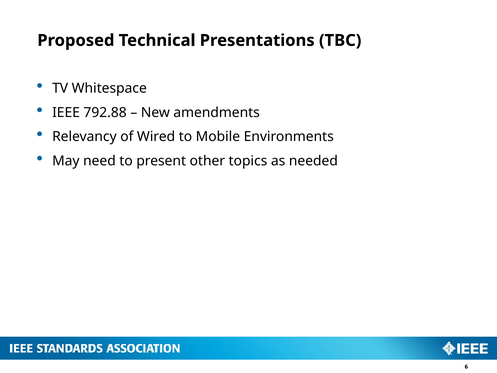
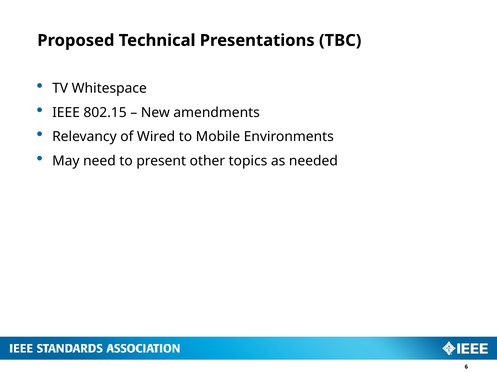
792.88: 792.88 -> 802.15
